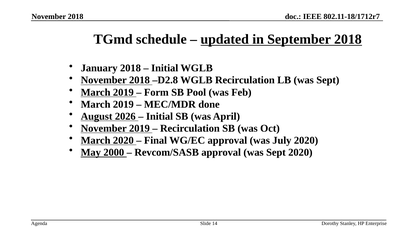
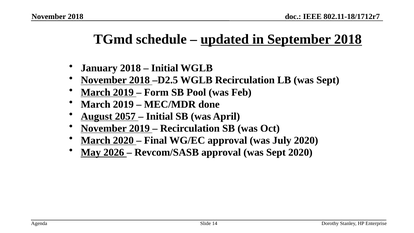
D2.8: D2.8 -> D2.5
2026: 2026 -> 2057
2000: 2000 -> 2026
